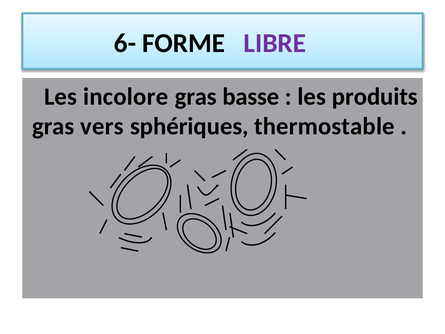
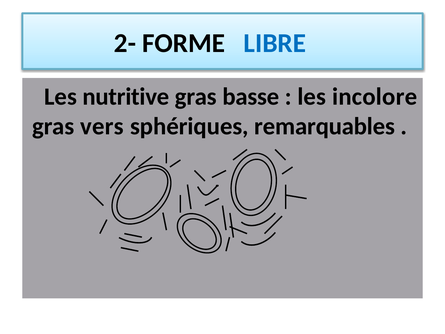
6-: 6- -> 2-
LIBRE colour: purple -> blue
incolore: incolore -> nutritive
produits: produits -> incolore
thermostable: thermostable -> remarquables
